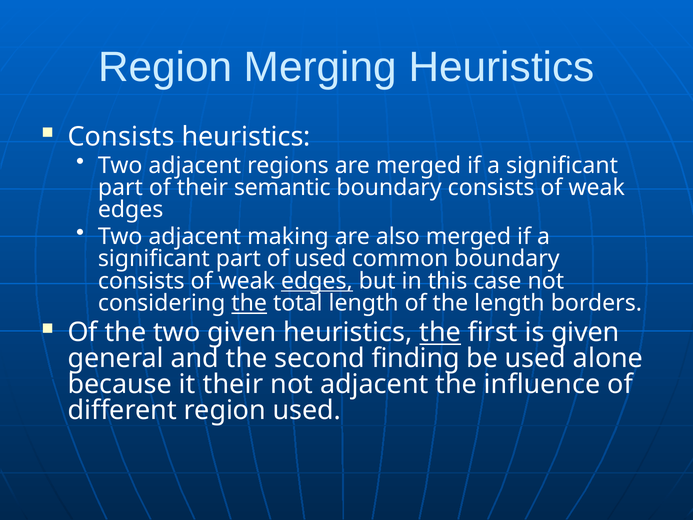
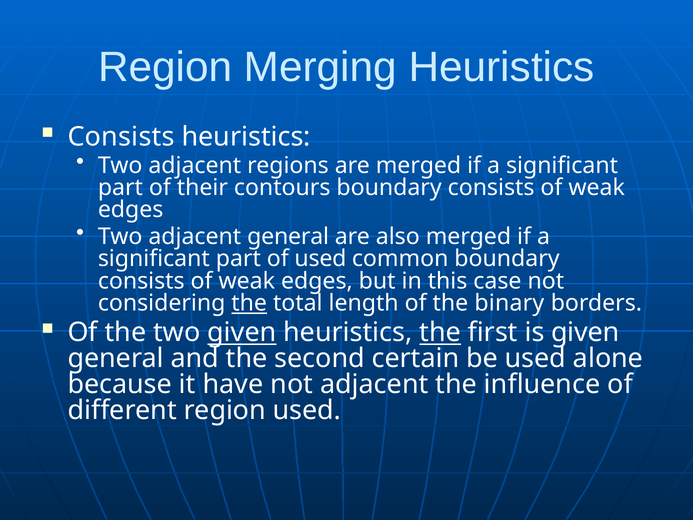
semantic: semantic -> contours
adjacent making: making -> general
edges at (317, 281) underline: present -> none
the length: length -> binary
given at (242, 332) underline: none -> present
finding: finding -> certain
it their: their -> have
